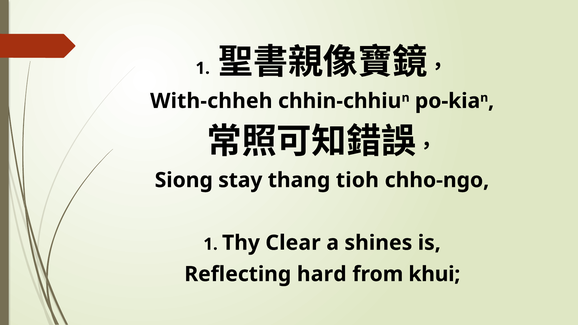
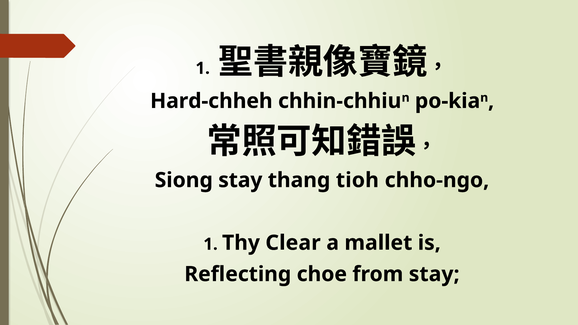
With-chheh: With-chheh -> Hard-chheh
shines: shines -> mallet
hard: hard -> choe
from khui: khui -> stay
